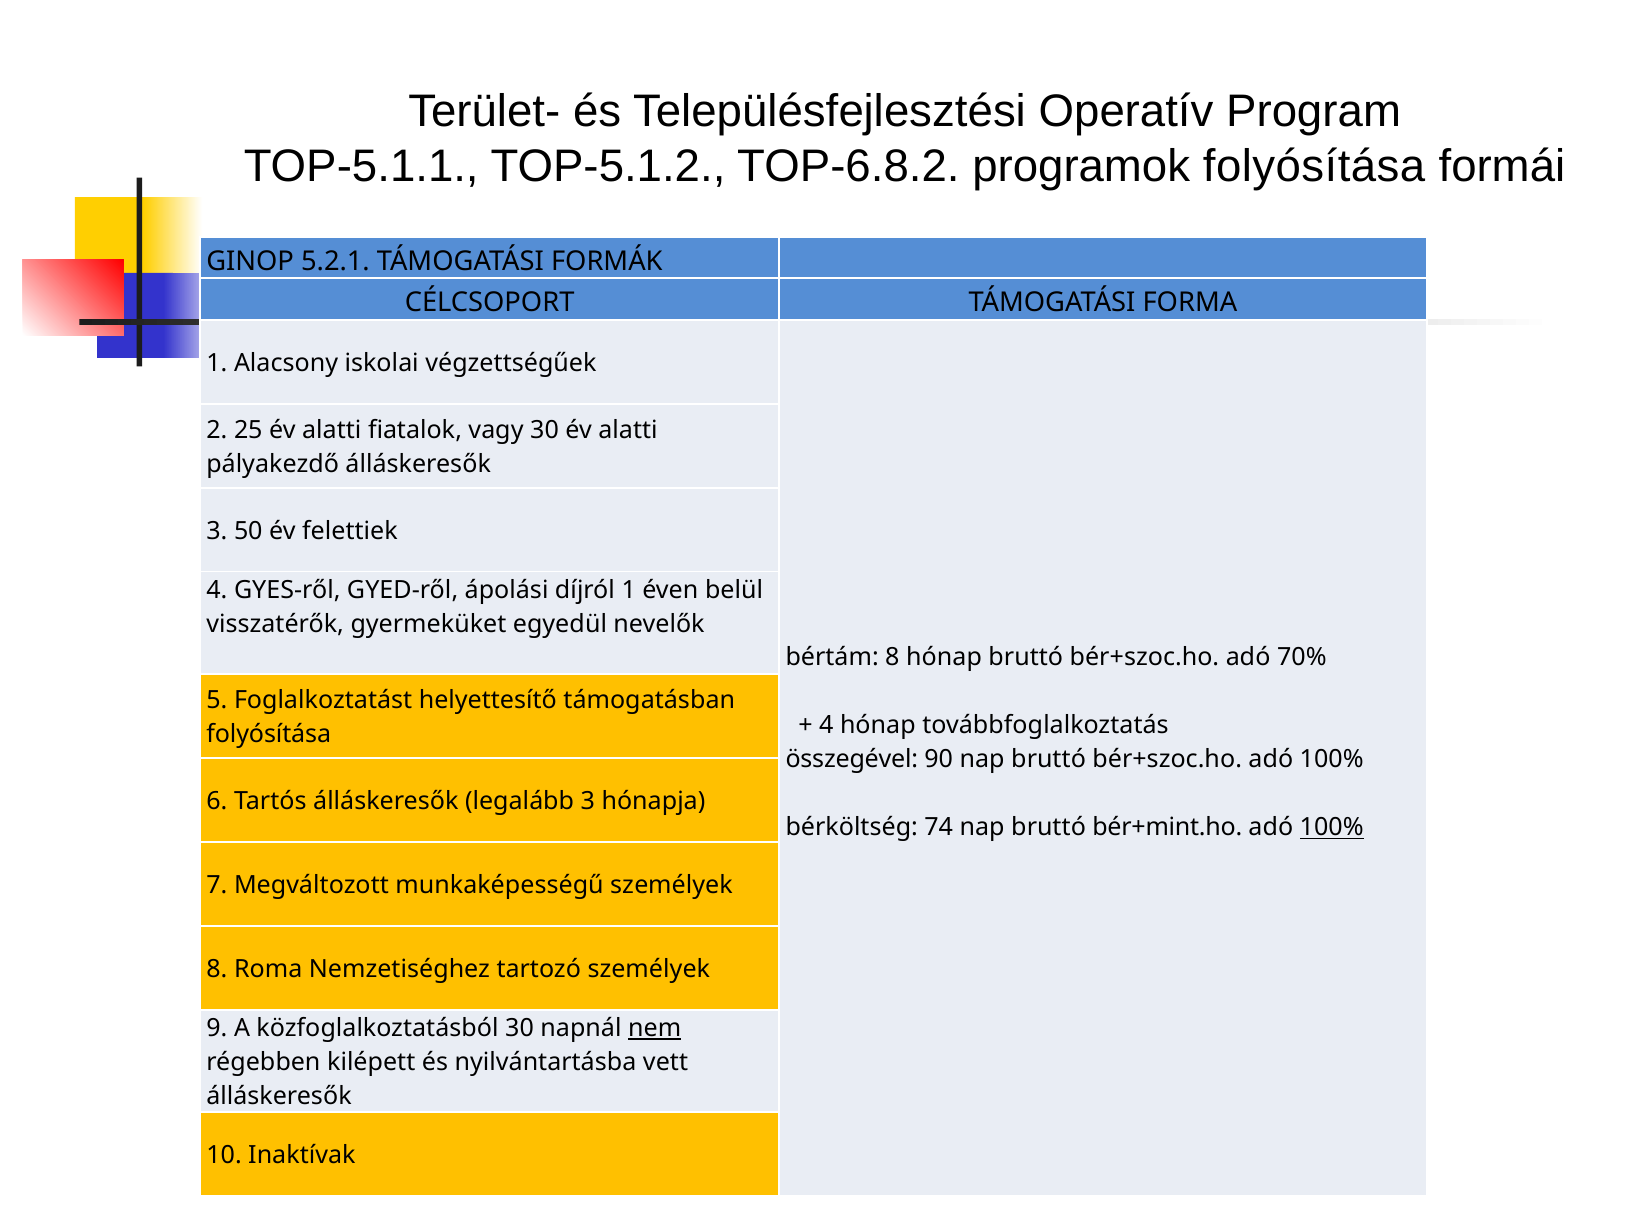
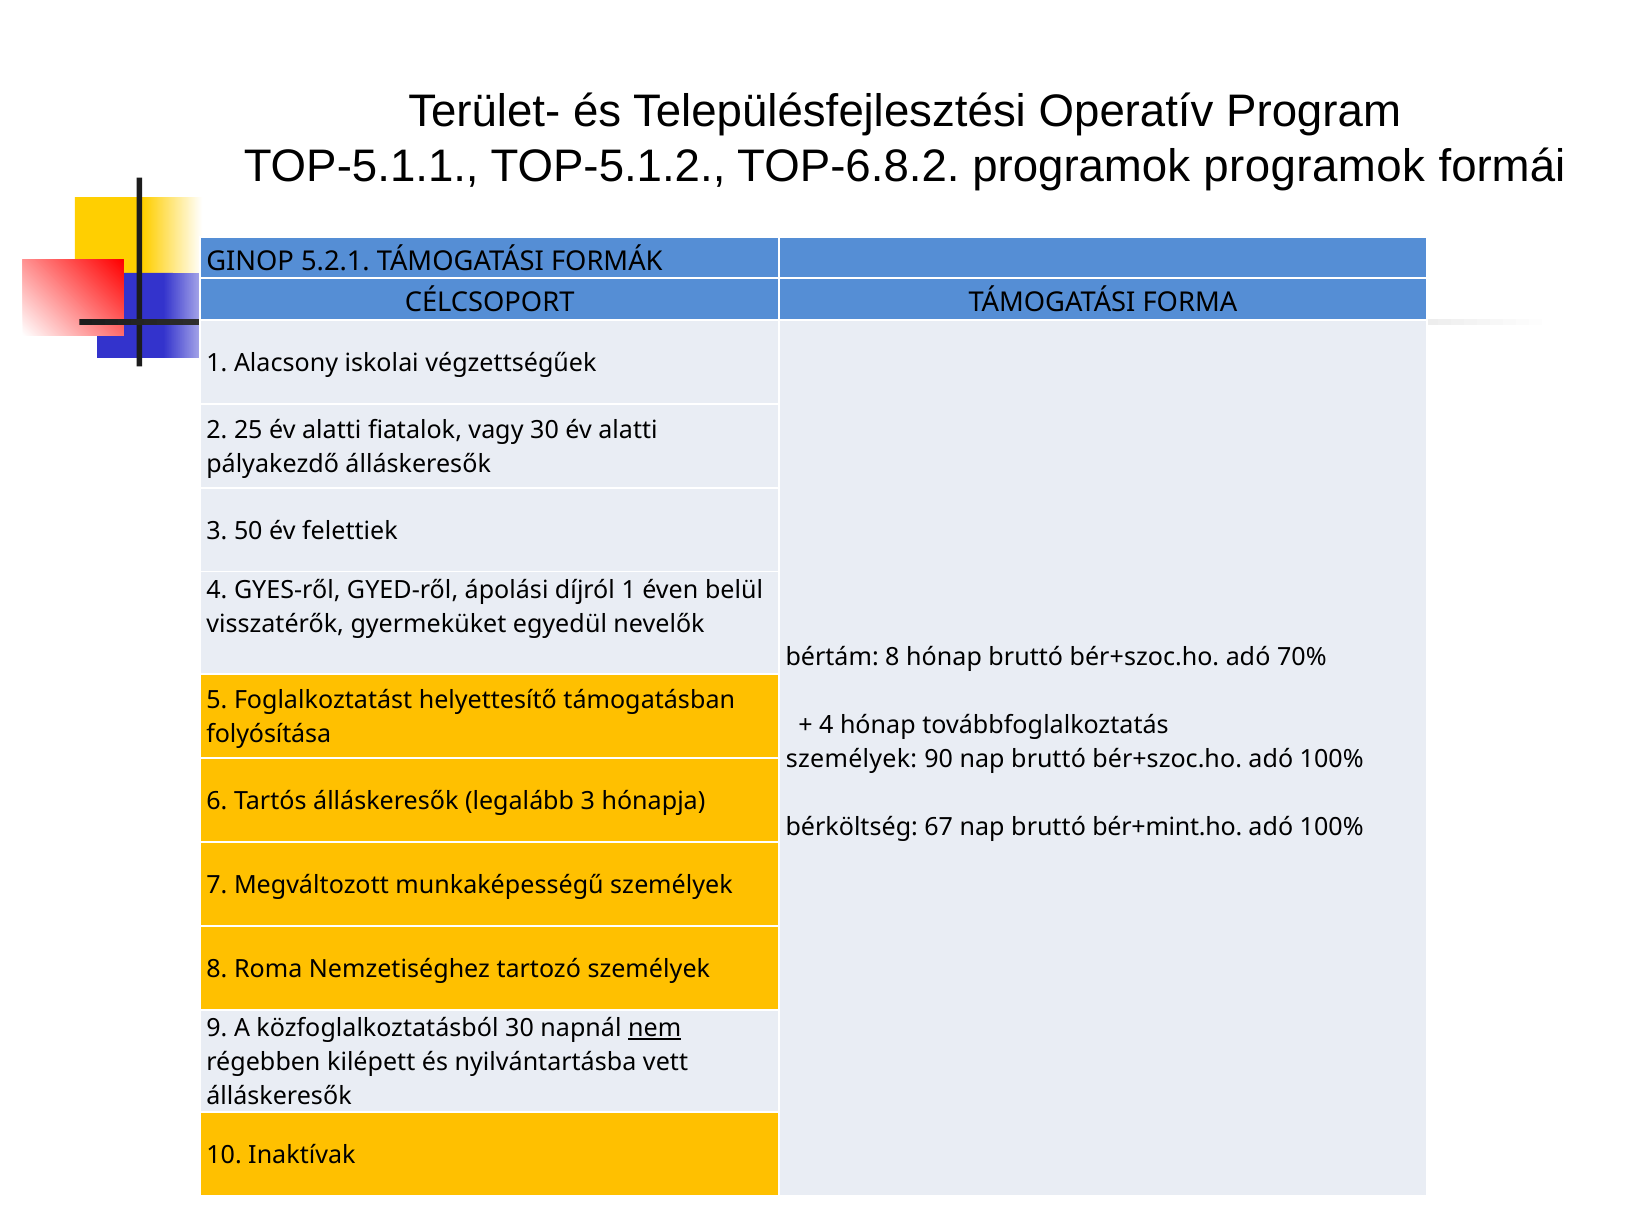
programok folyósítása: folyósítása -> programok
összegével at (852, 759): összegével -> személyek
74: 74 -> 67
100% at (1332, 828) underline: present -> none
